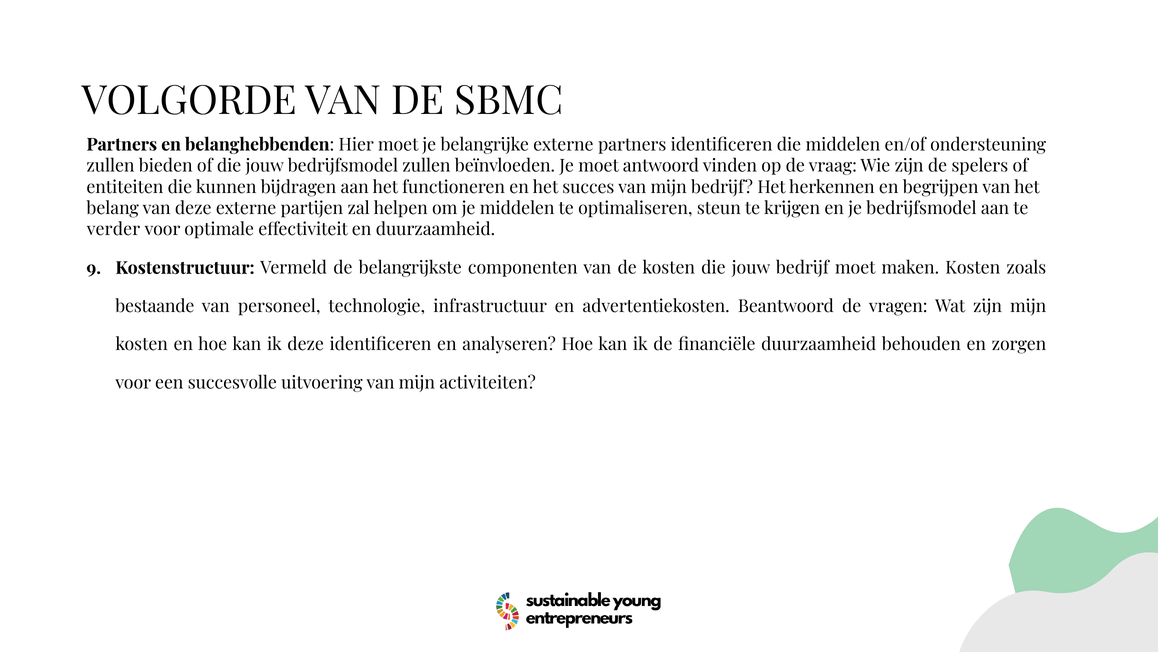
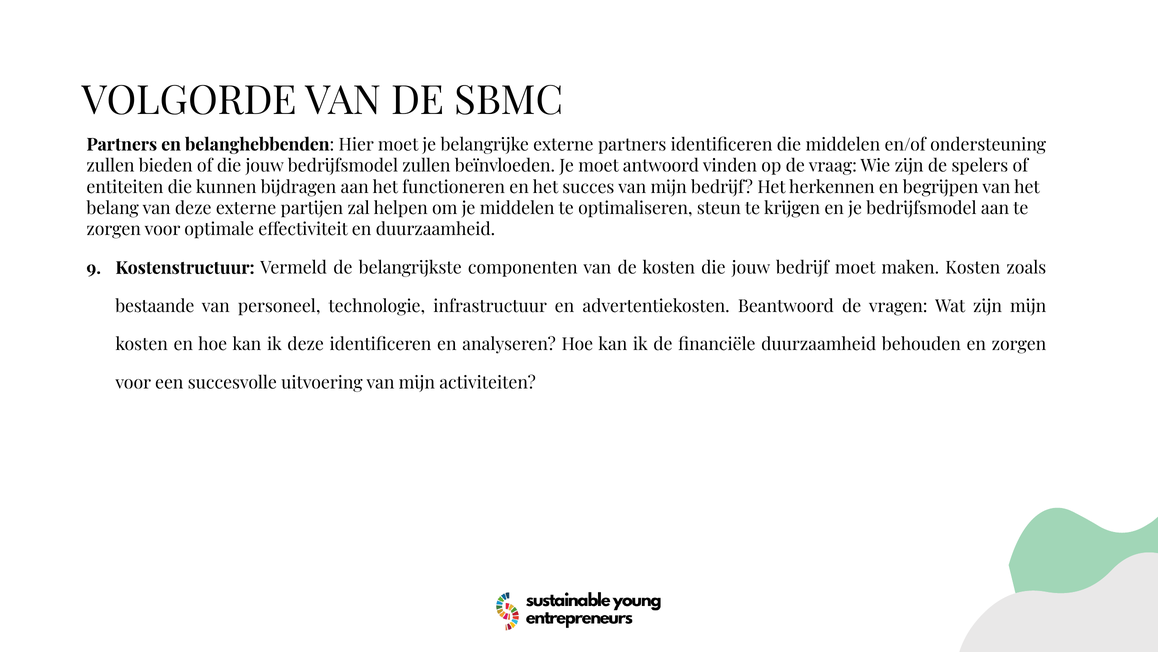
verder at (114, 229): verder -> zorgen
